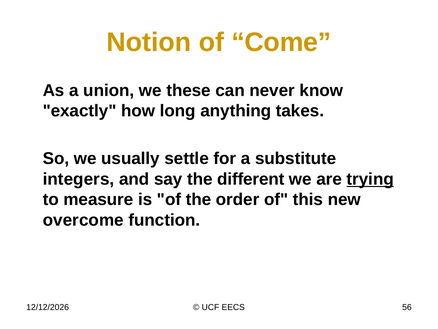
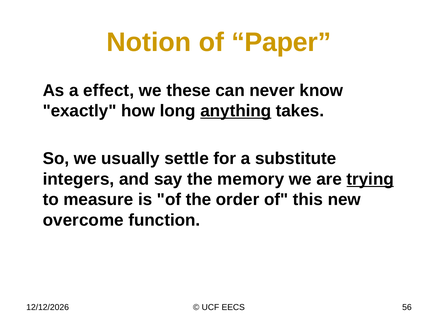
Come: Come -> Paper
union: union -> effect
anything underline: none -> present
different: different -> memory
